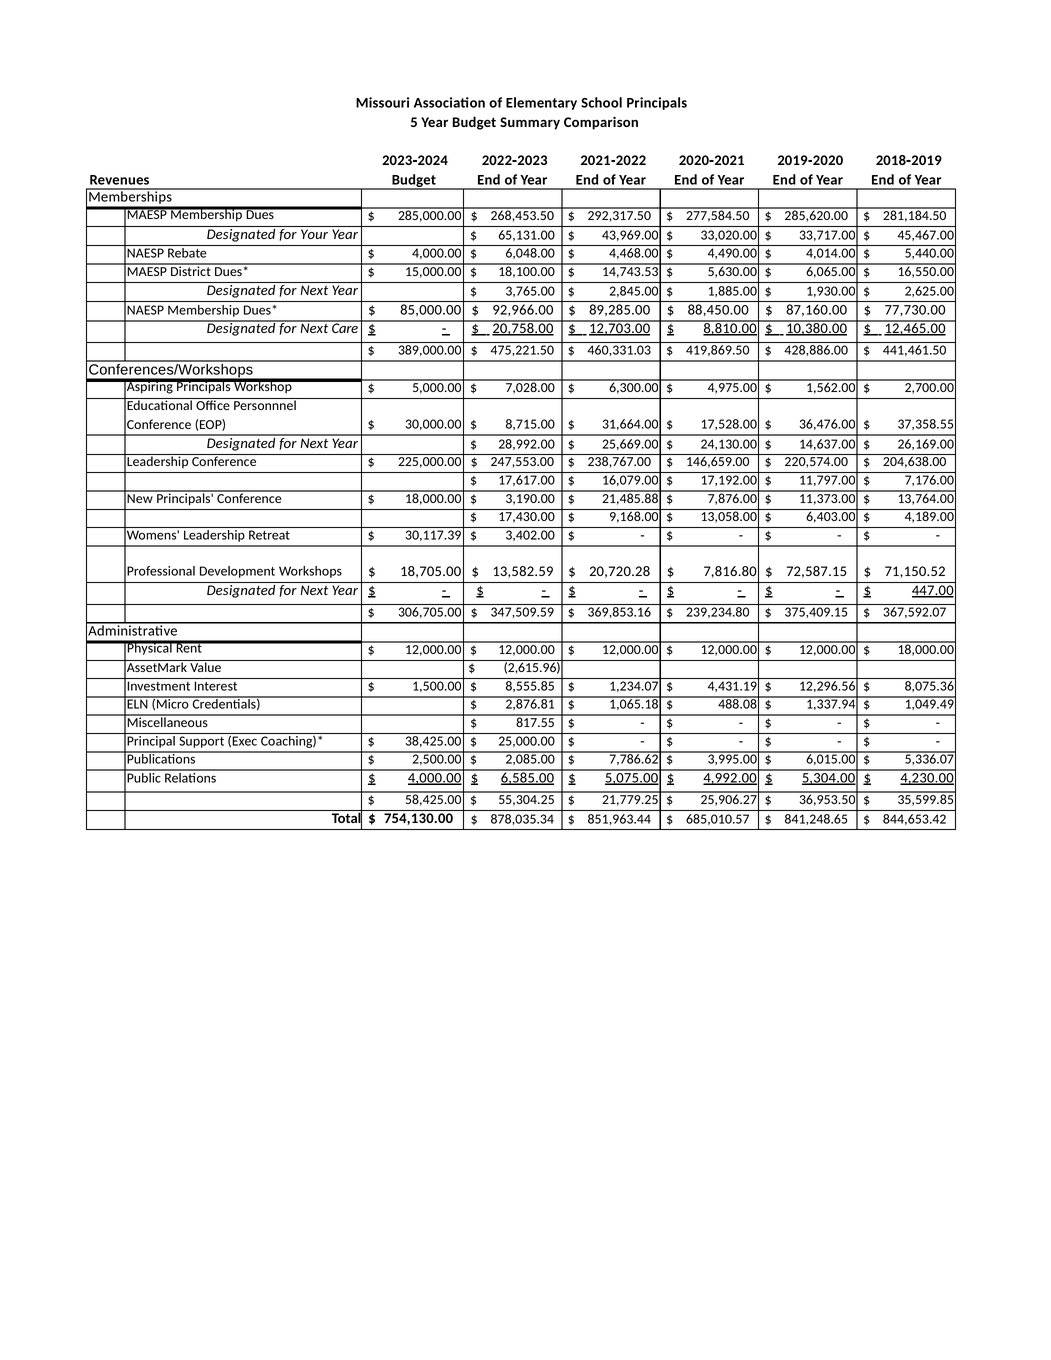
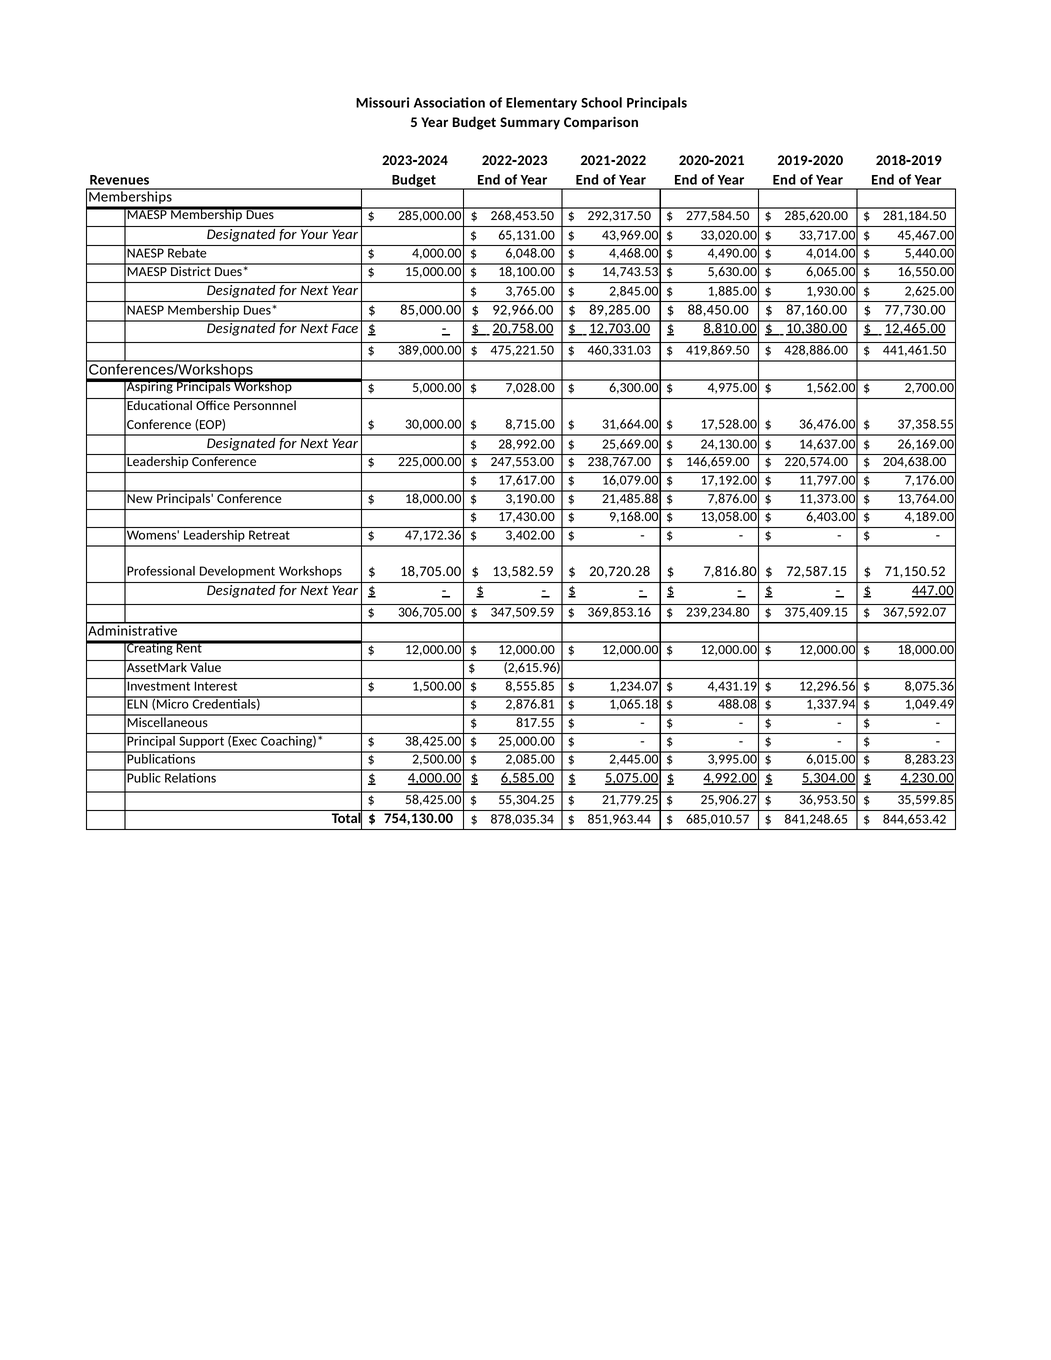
Care: Care -> Face
30,117.39: 30,117.39 -> 47,172.36
Physical: Physical -> Creating
7,786.62: 7,786.62 -> 2,445.00
5,336.07: 5,336.07 -> 8,283.23
